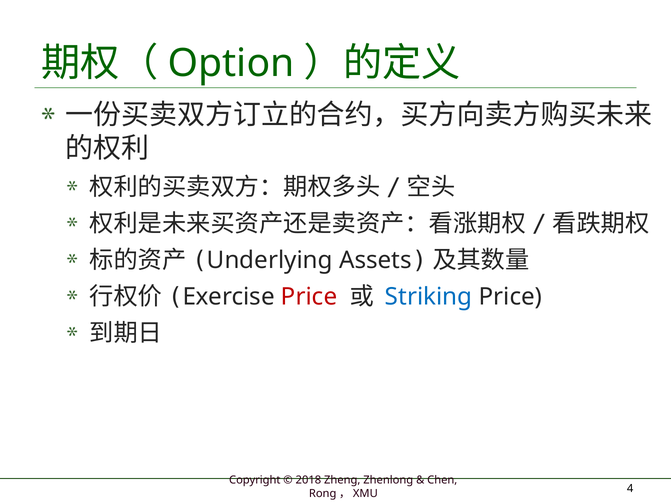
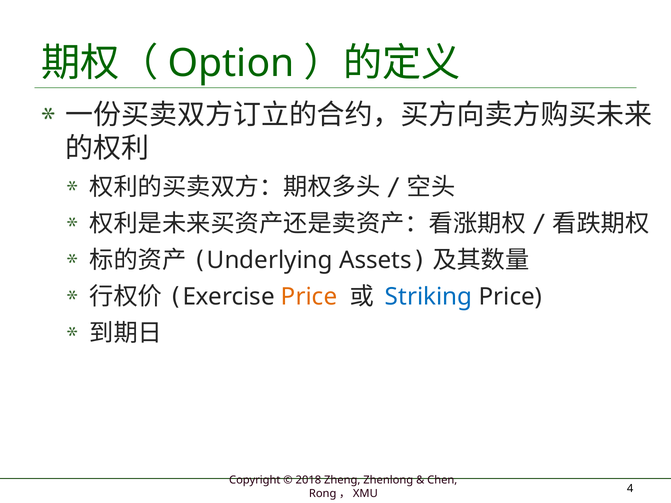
Price at (309, 297) colour: red -> orange
